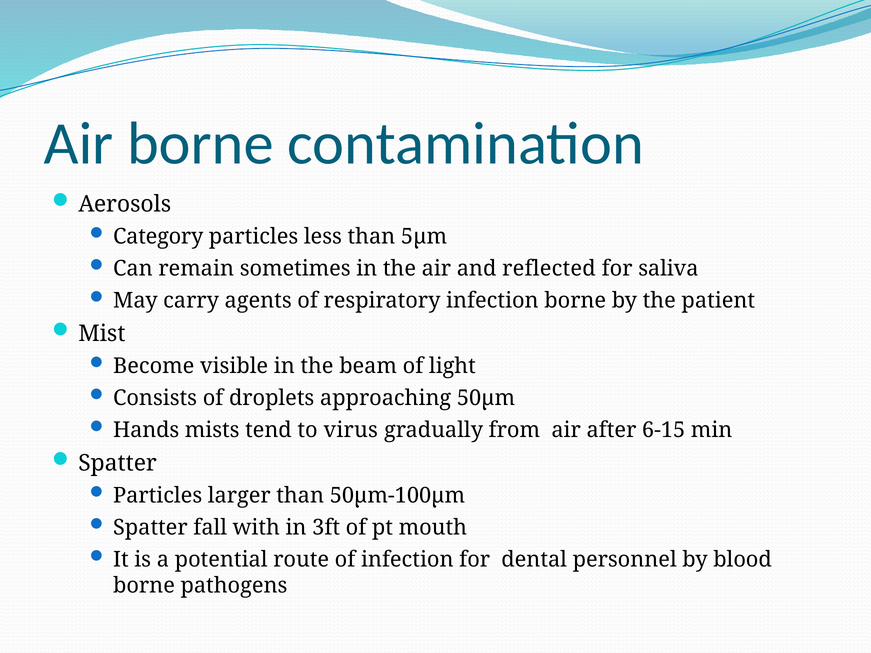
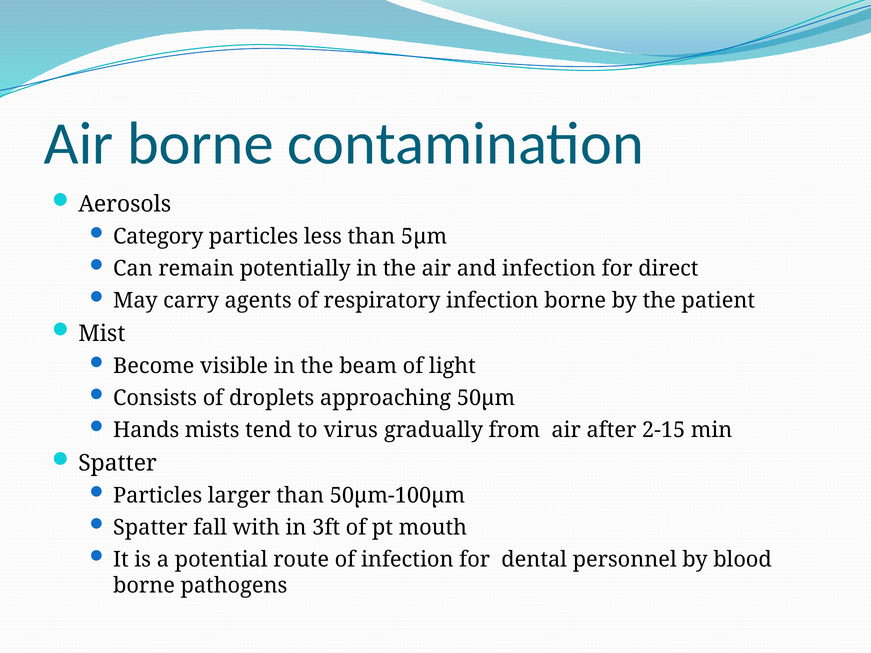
sometimes: sometimes -> potentially
and reflected: reflected -> infection
saliva: saliva -> direct
6-15: 6-15 -> 2-15
